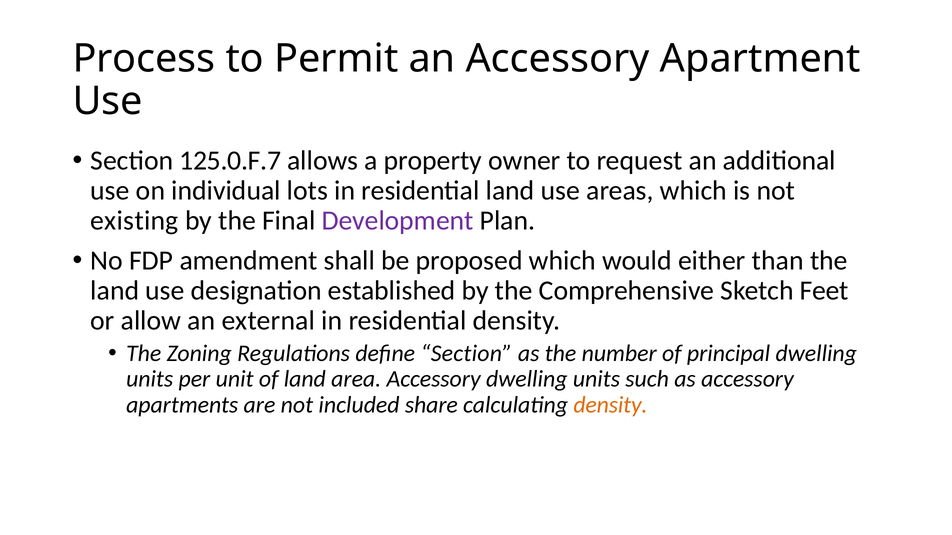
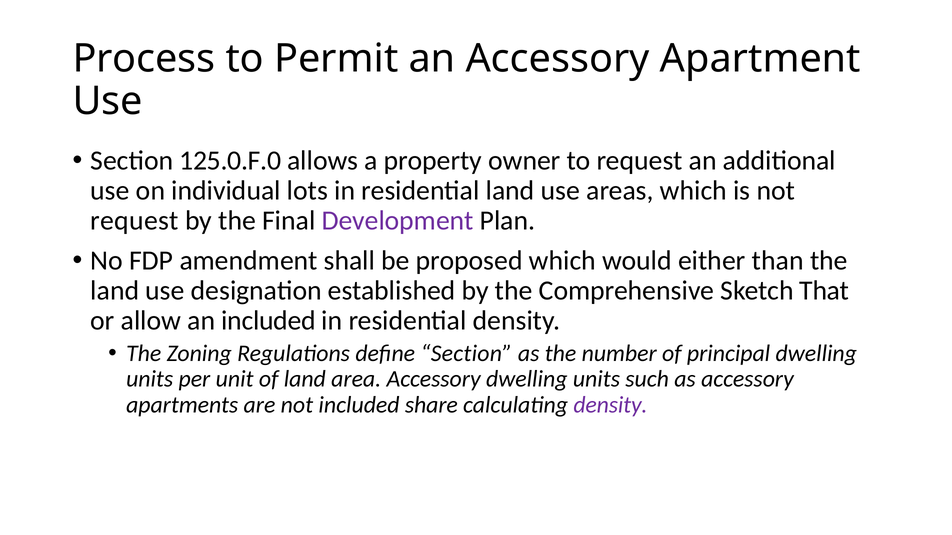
125.0.F.7: 125.0.F.7 -> 125.0.F.0
existing at (134, 221): existing -> request
Feet: Feet -> That
an external: external -> included
density at (610, 405) colour: orange -> purple
